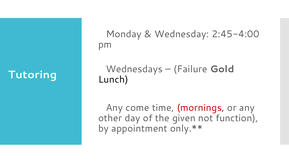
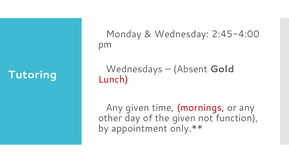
Failure: Failure -> Absent
Lunch colour: black -> red
come at (137, 107): come -> given
